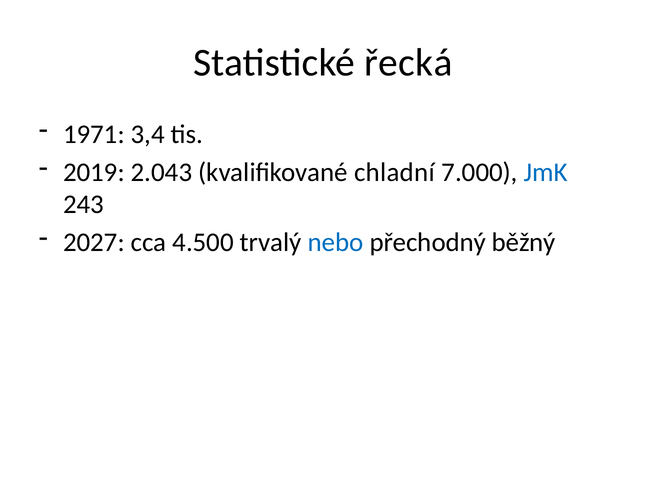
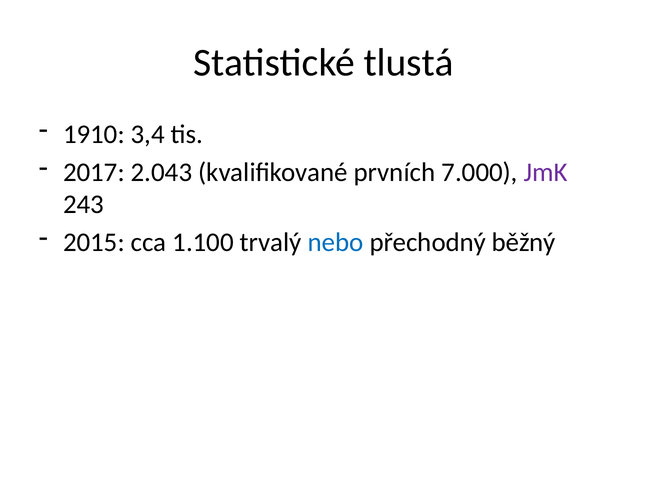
řecká: řecká -> tlustá
1971: 1971 -> 1910
2019: 2019 -> 2017
chladní: chladní -> prvních
JmK colour: blue -> purple
2027: 2027 -> 2015
4.500: 4.500 -> 1.100
